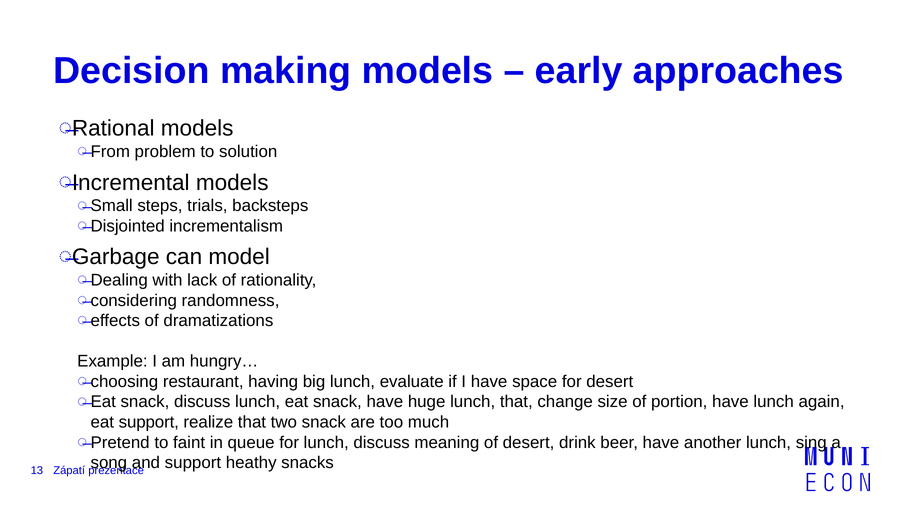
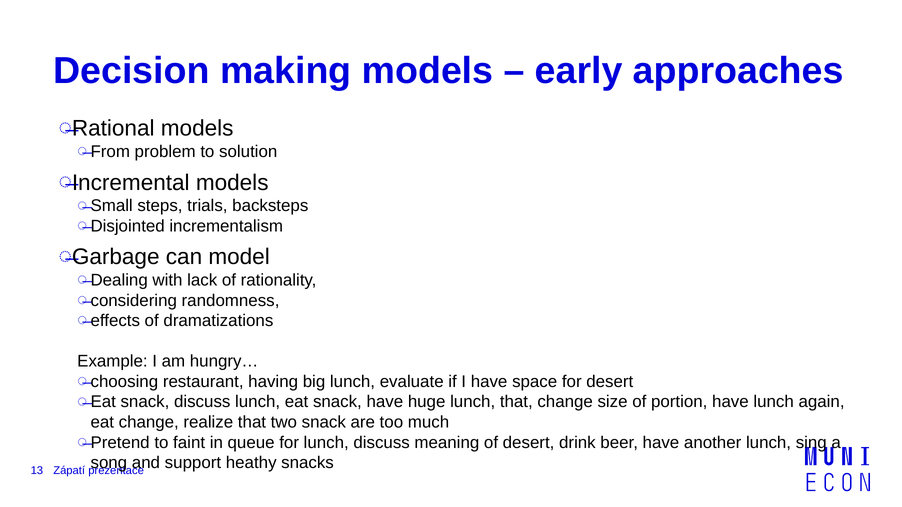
eat support: support -> change
